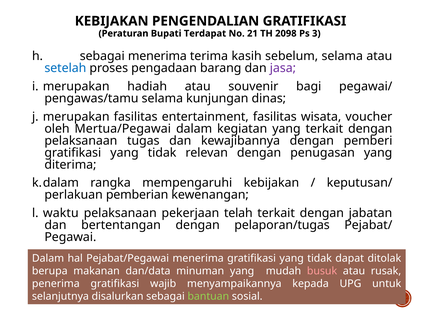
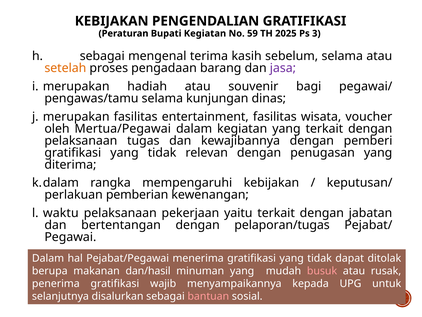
Bupati Terdapat: Terdapat -> Kegiatan
21: 21 -> 59
2098: 2098 -> 2025
sebagai menerima: menerima -> mengenal
setelah colour: blue -> orange
telah: telah -> yaitu
dan/data: dan/data -> dan/hasil
bantuan colour: light green -> pink
